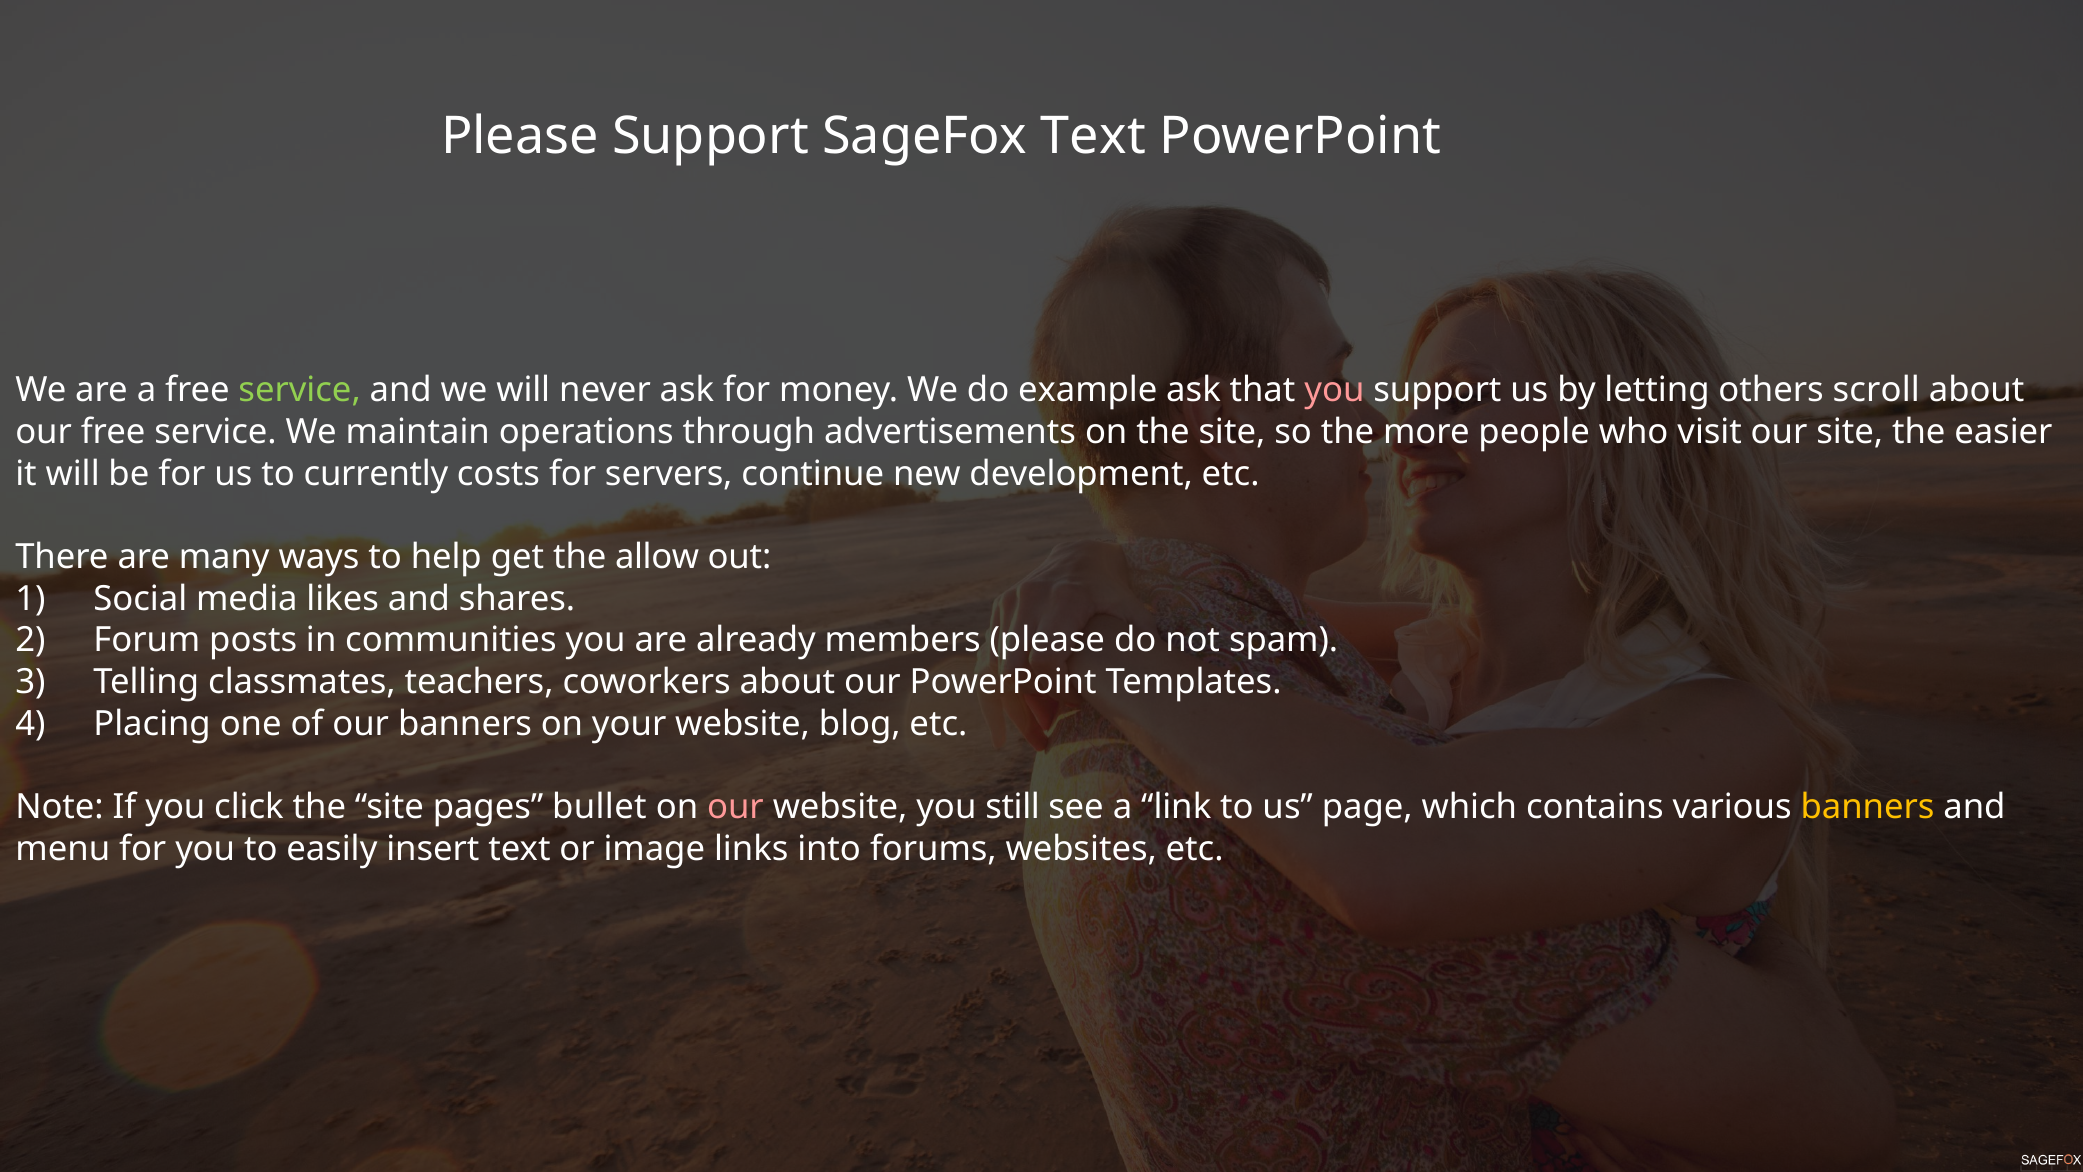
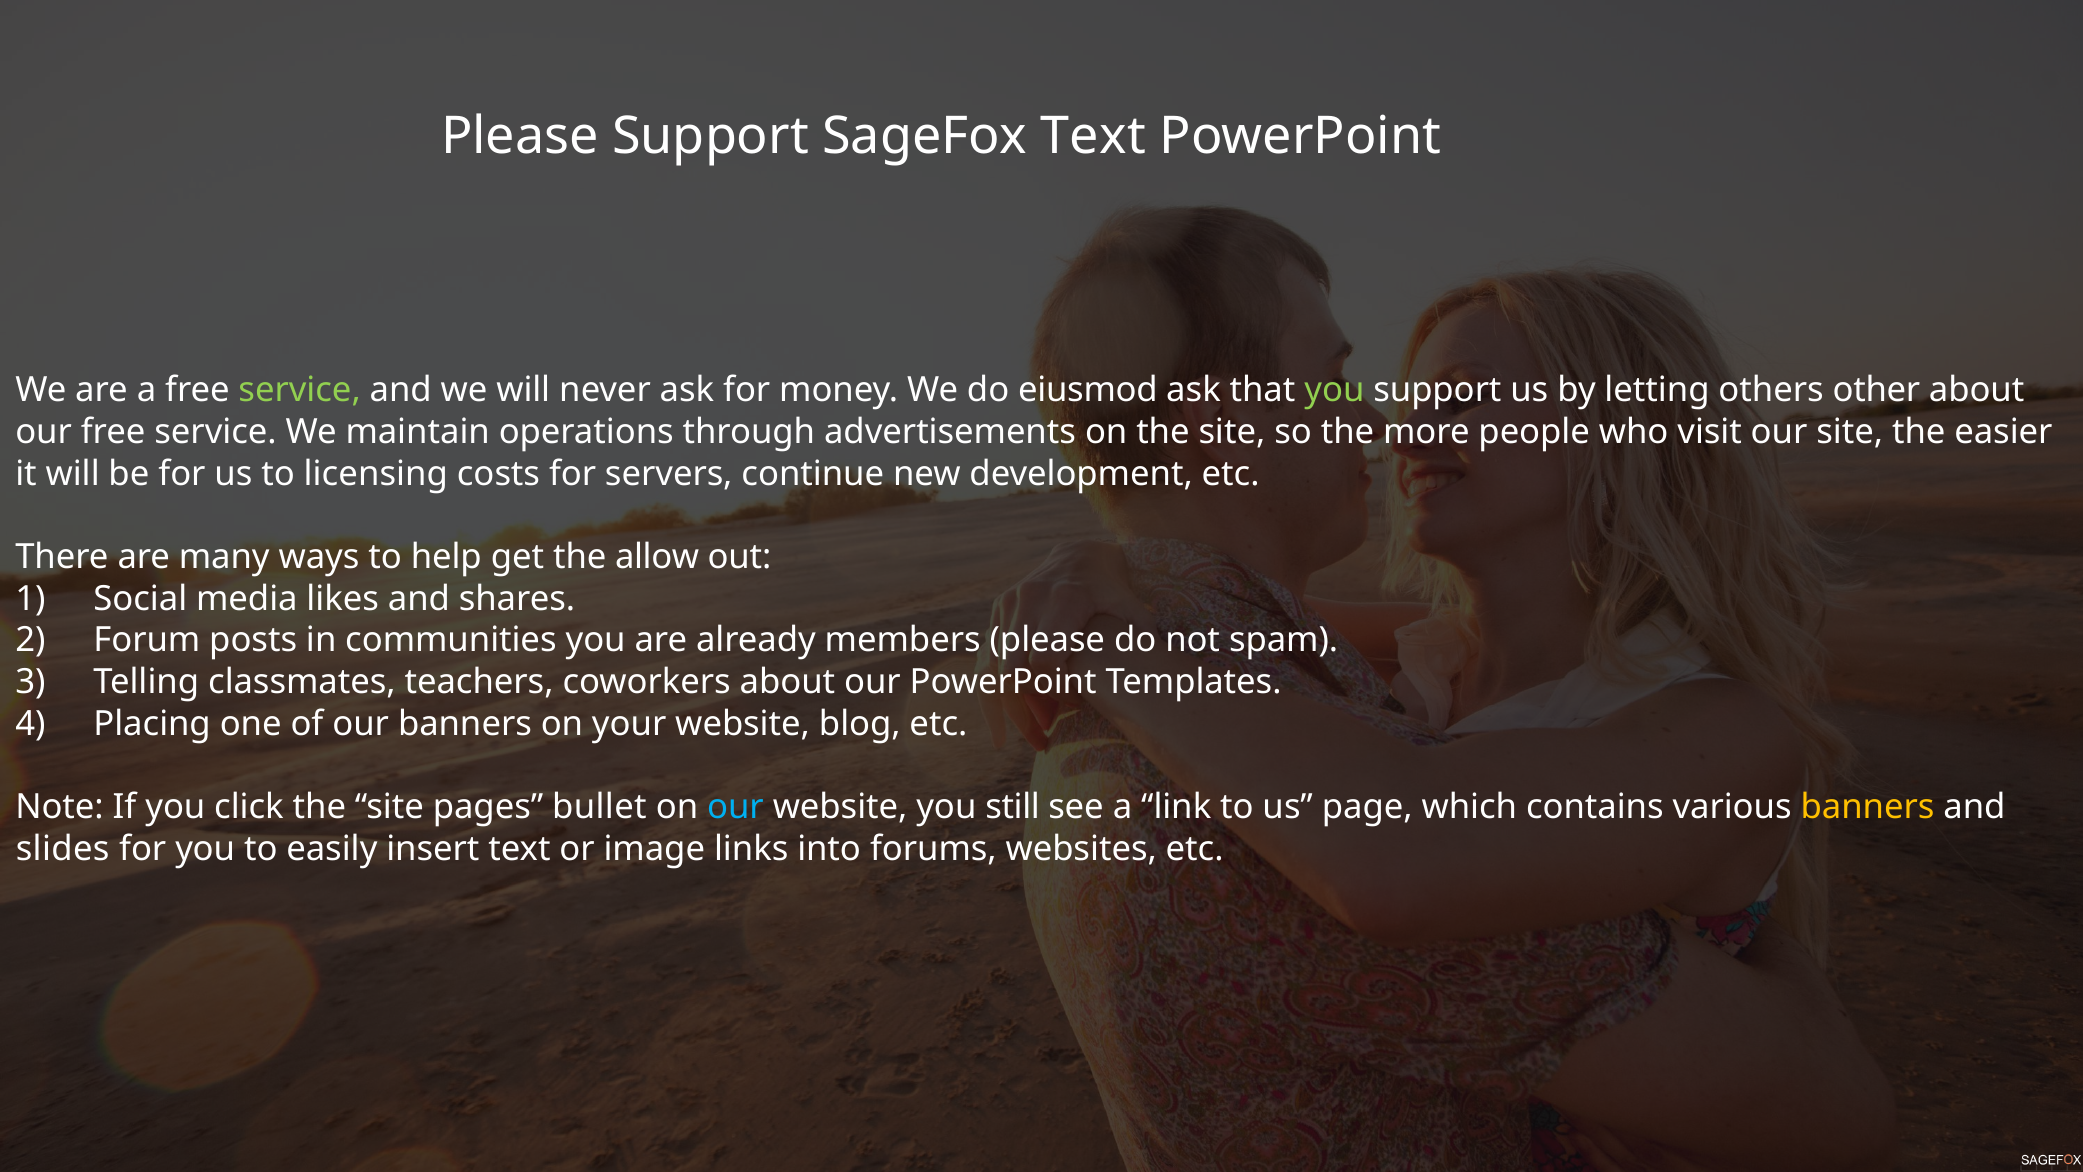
example: example -> eiusmod
you at (1334, 390) colour: pink -> light green
scroll: scroll -> other
currently: currently -> licensing
our at (736, 807) colour: pink -> light blue
menu: menu -> slides
